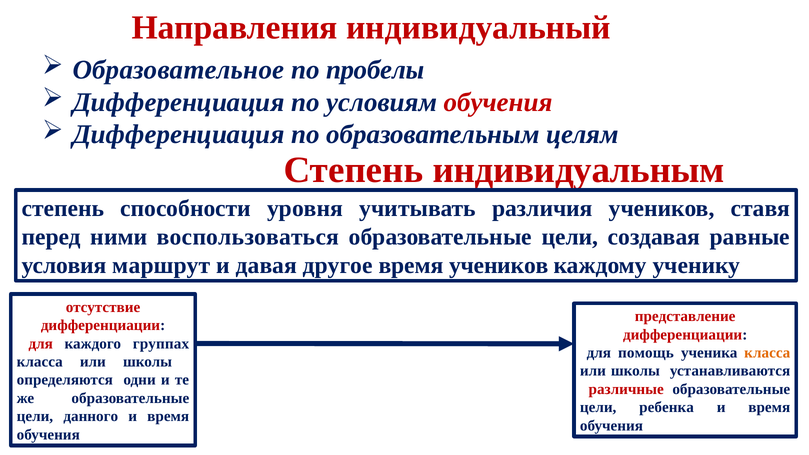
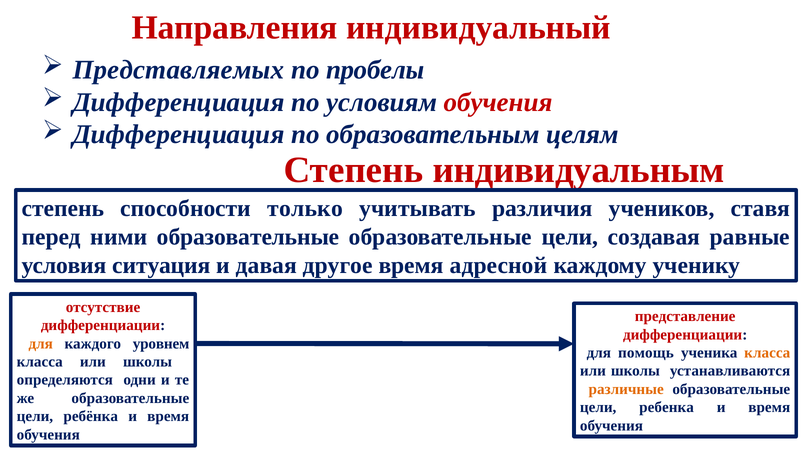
Образовательное: Образовательное -> Представляемых
уровня: уровня -> только
ними воспользоваться: воспользоваться -> образовательные
маршрут: маршрут -> ситуация
время учеников: учеников -> адресной
для at (41, 344) colour: red -> orange
группах: группах -> уровнем
различные colour: red -> orange
данного: данного -> ребёнка
